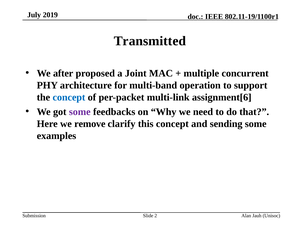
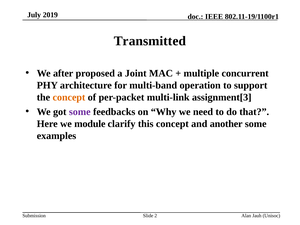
concept at (69, 97) colour: blue -> orange
assignment[6: assignment[6 -> assignment[3
remove: remove -> module
sending: sending -> another
